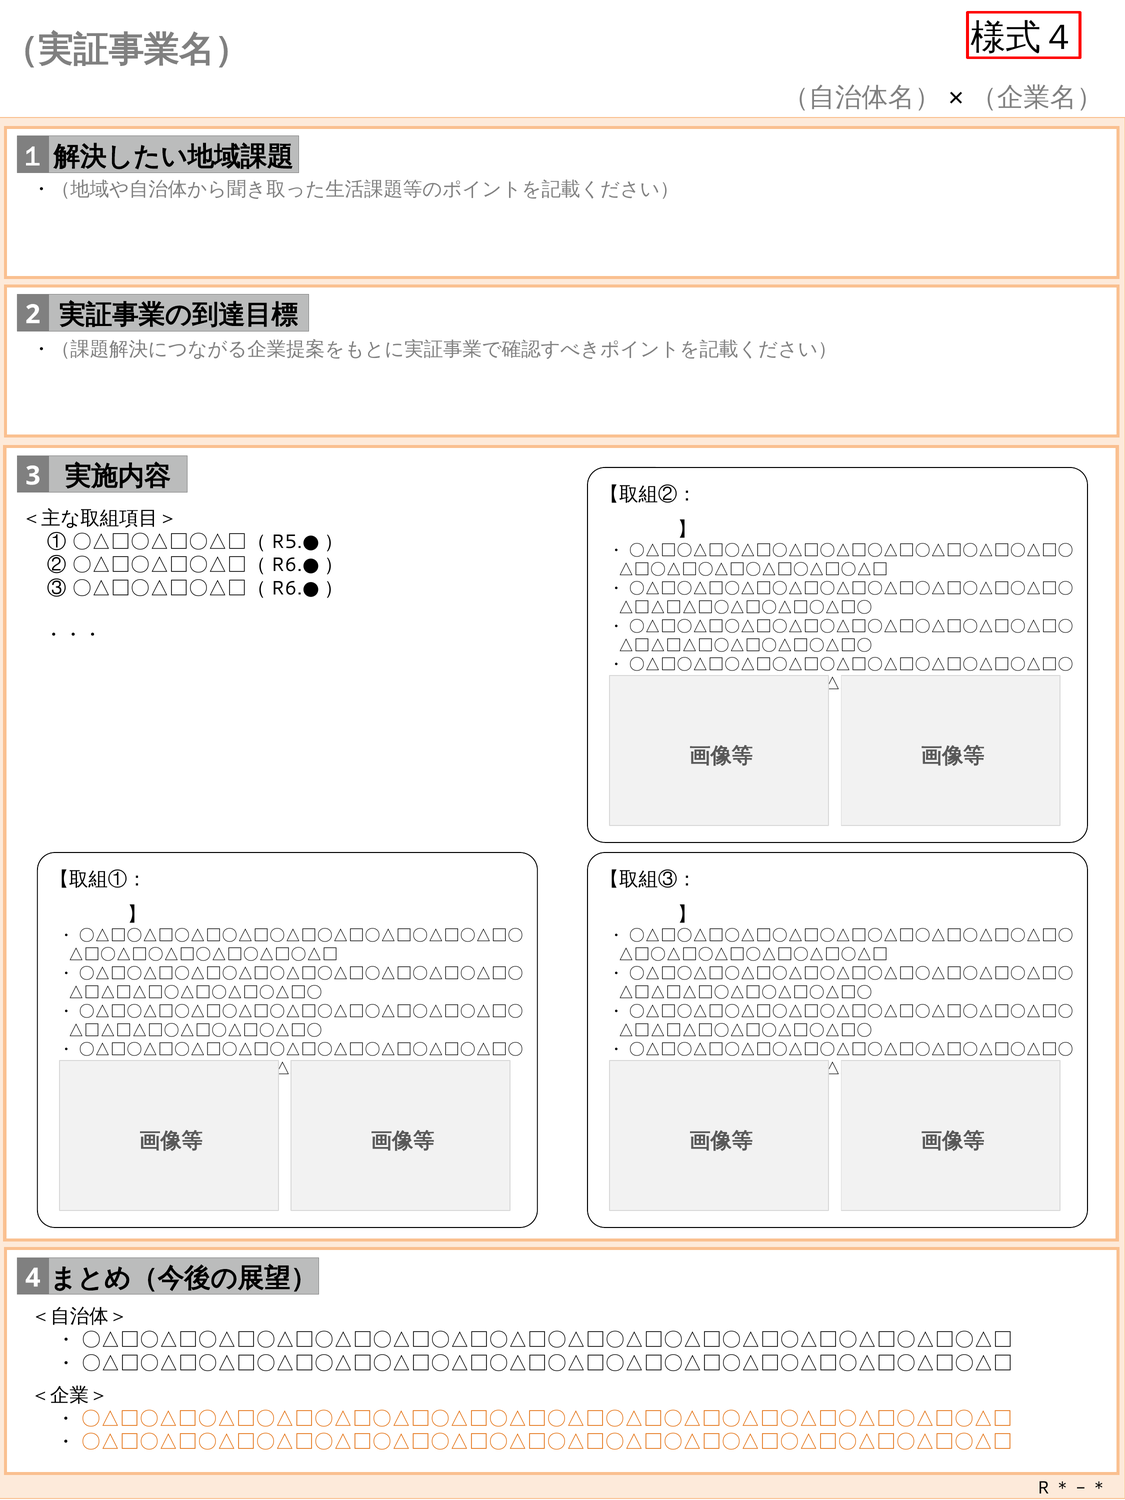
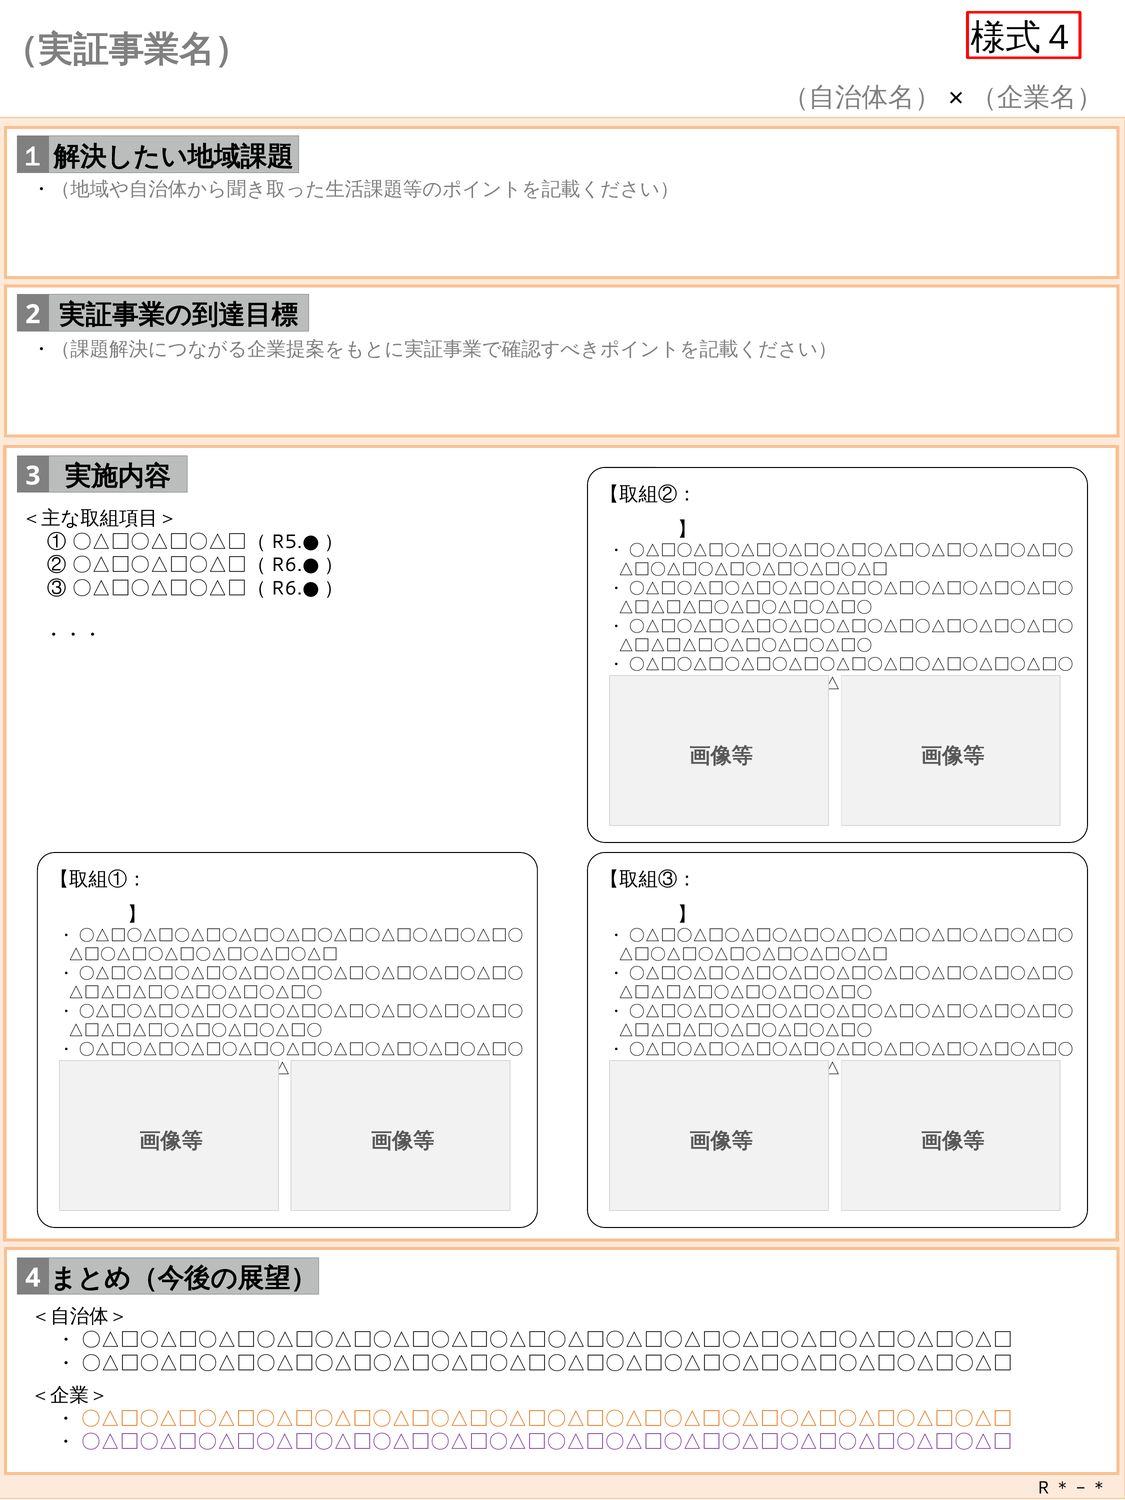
〇△□〇△□〇△□〇△□〇△□〇△□〇△□〇△□〇△□〇△□〇△□〇△□〇△□〇△□〇△□〇△□ at (547, 1442) colour: orange -> purple
